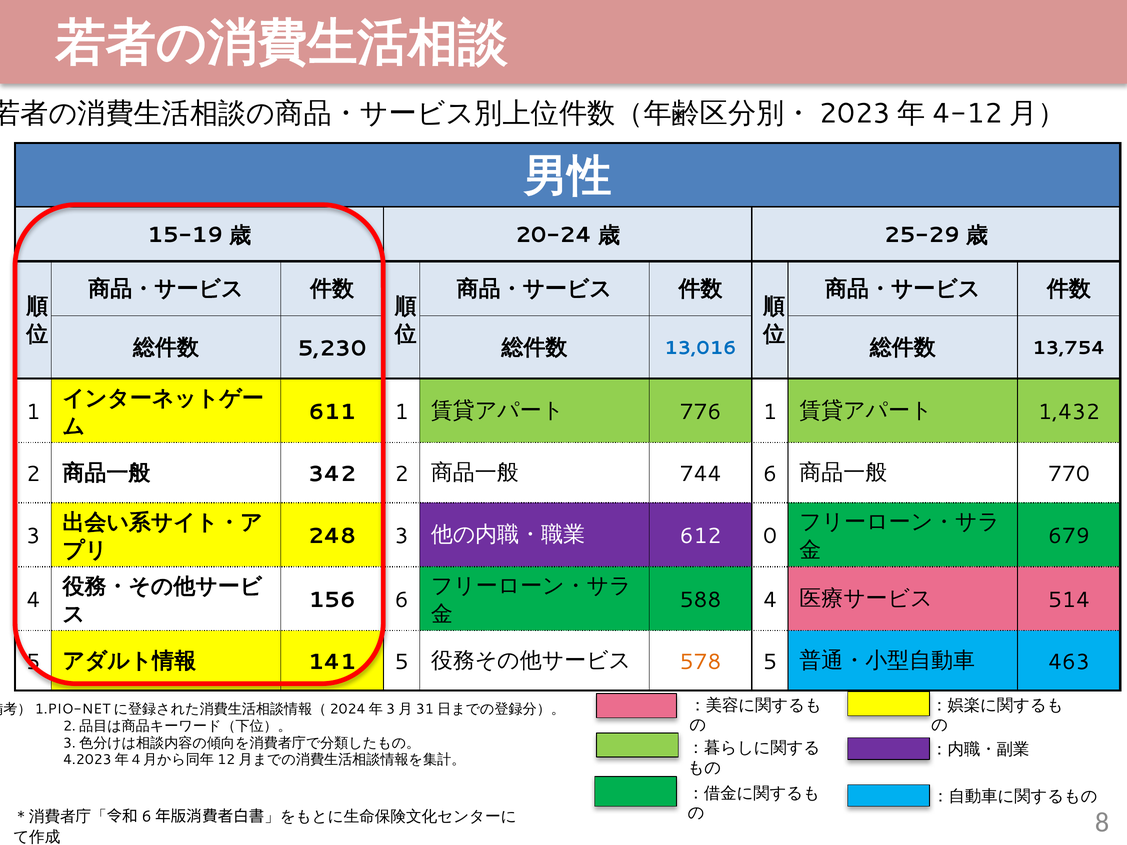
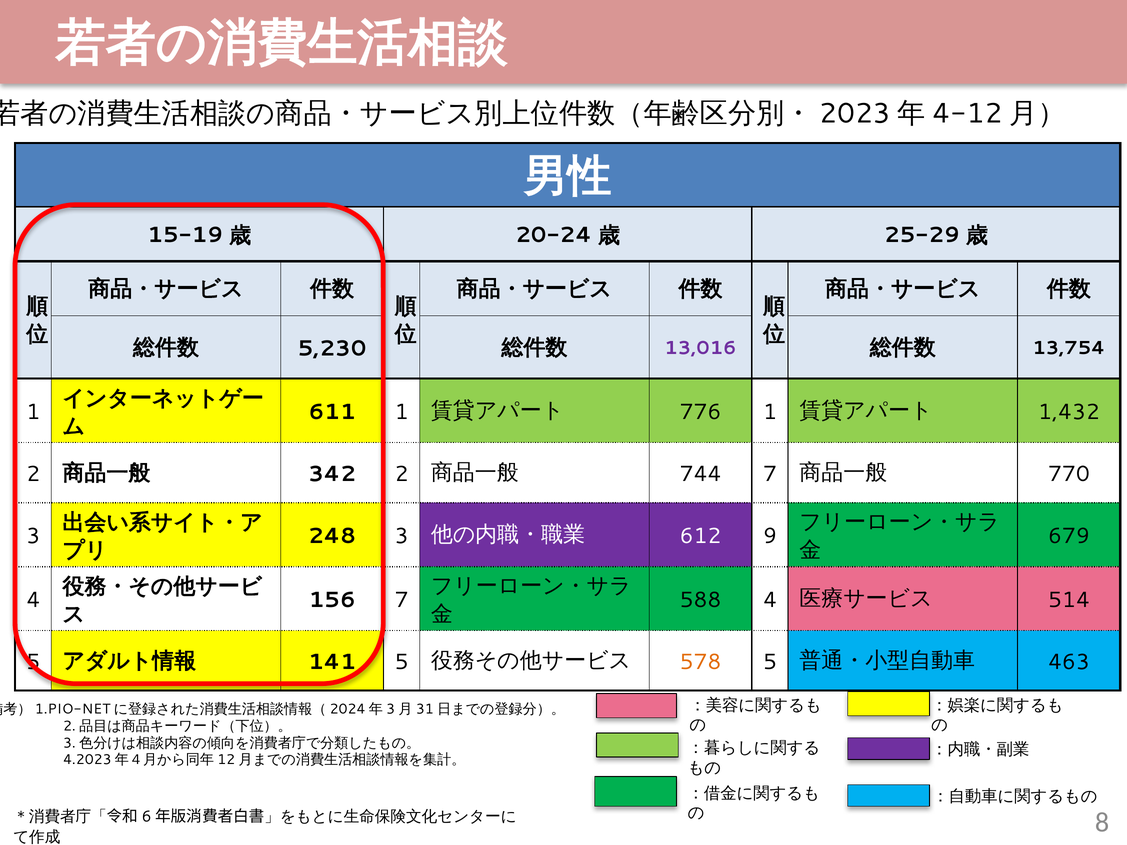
13,016 colour: blue -> purple
744 6: 6 -> 7
0: 0 -> 9
6 at (402, 600): 6 -> 7
